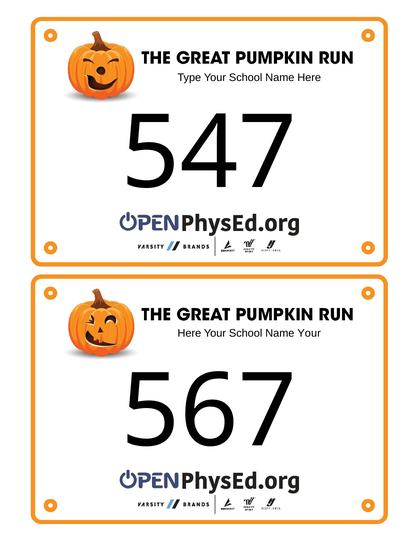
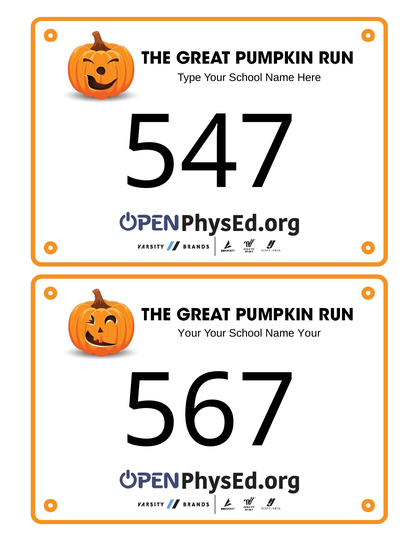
Here at (189, 333): Here -> Your
